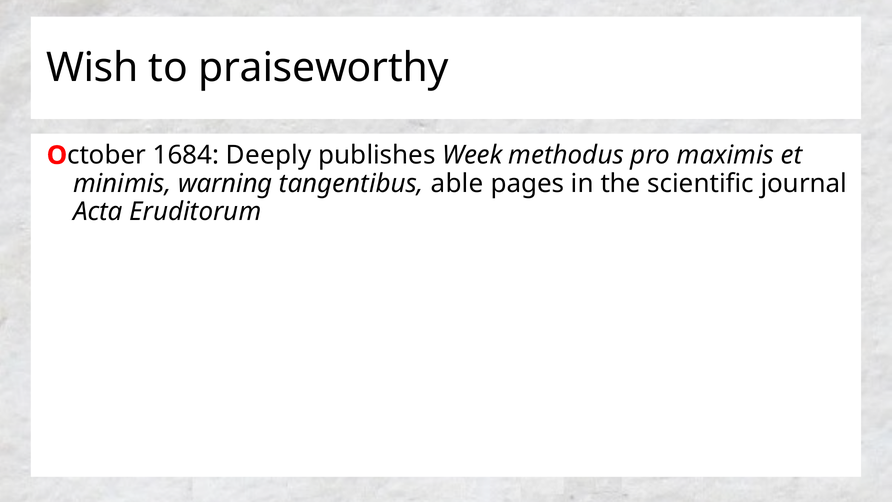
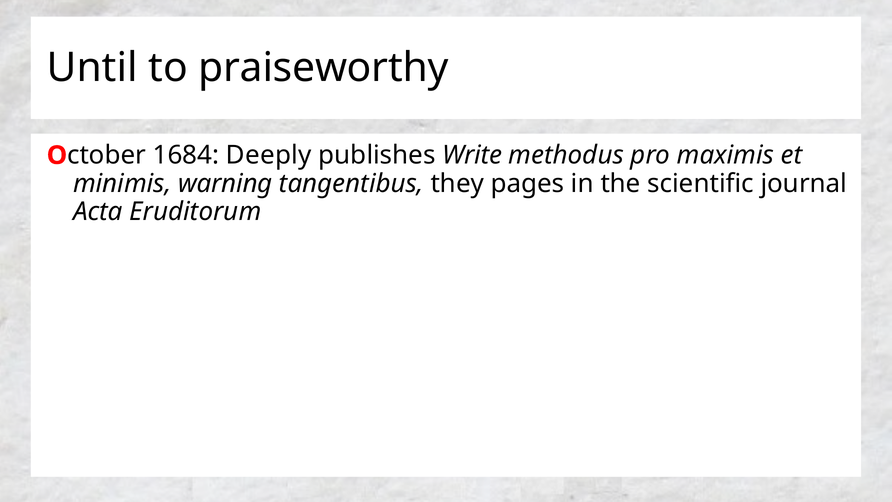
Wish: Wish -> Until
Week: Week -> Write
able: able -> they
